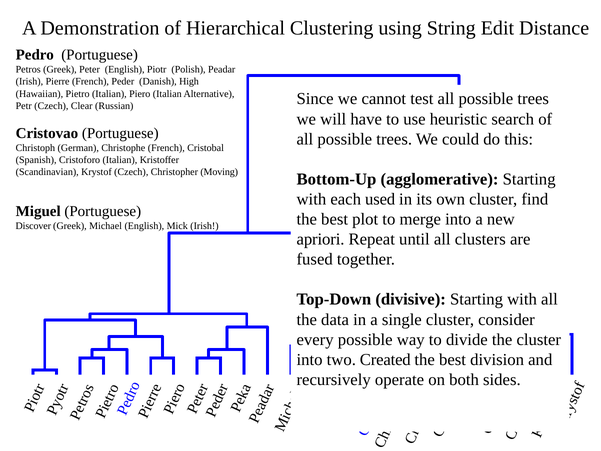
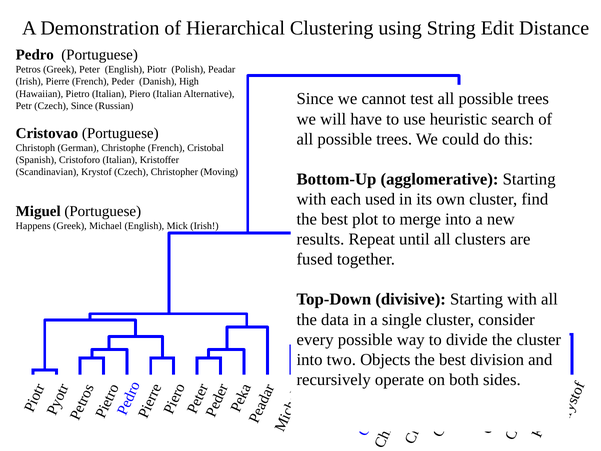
Czech Clear: Clear -> Since
Discover: Discover -> Happens
apriori: apriori -> results
Created: Created -> Objects
